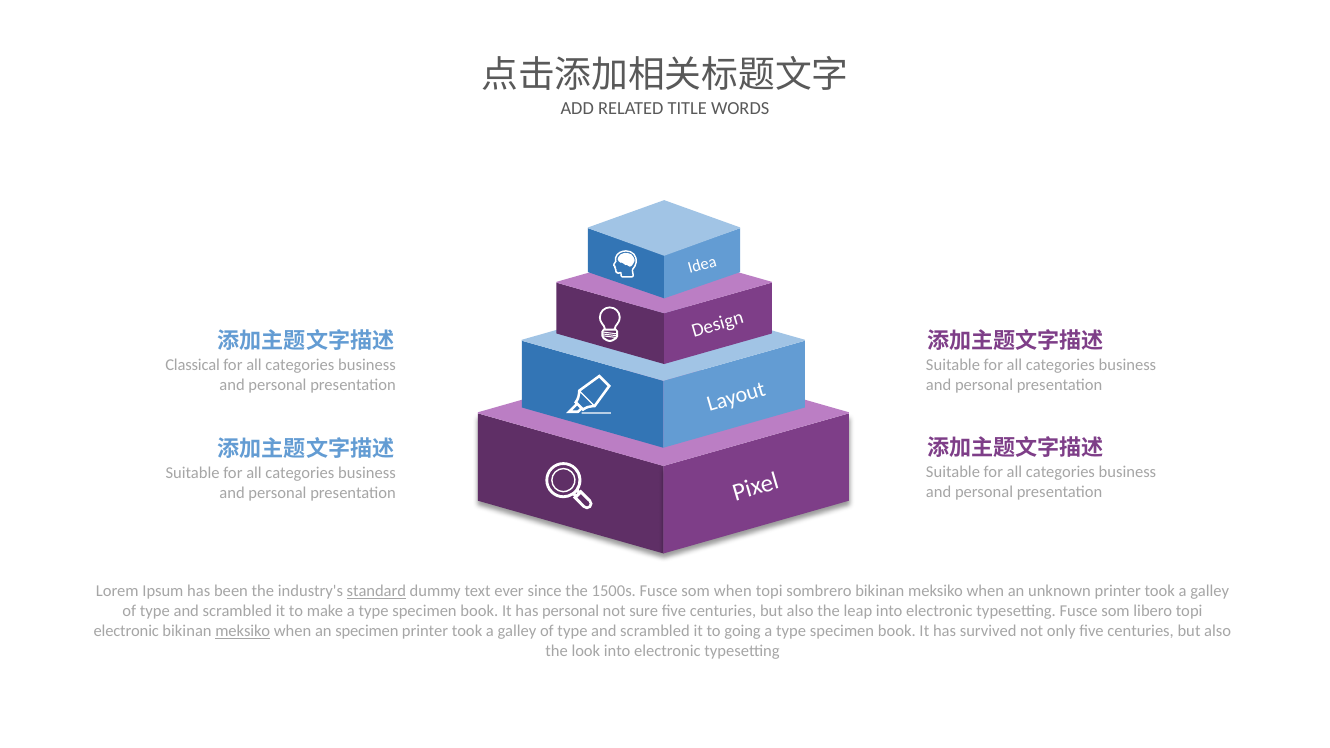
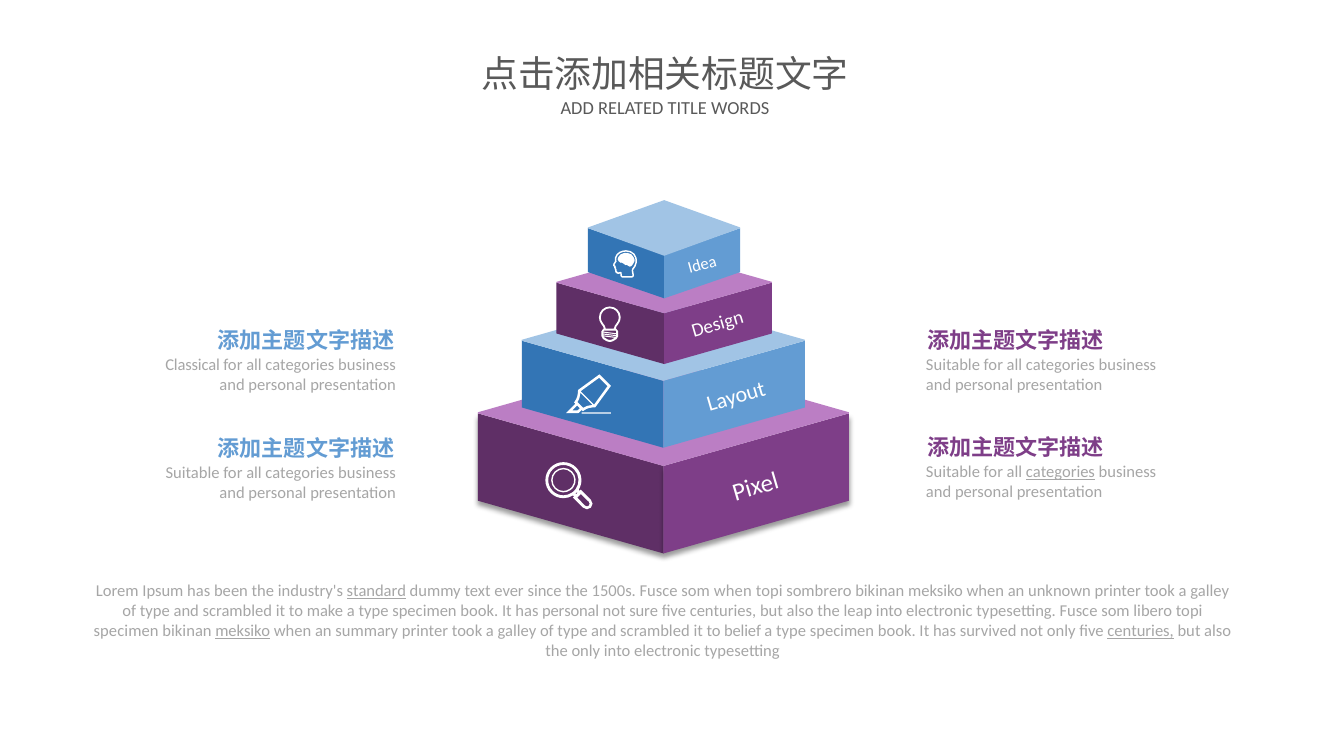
categories at (1060, 472) underline: none -> present
electronic at (126, 631): electronic -> specimen
an specimen: specimen -> summary
going: going -> belief
centuries at (1141, 631) underline: none -> present
the look: look -> only
